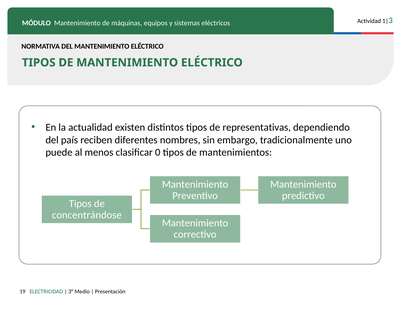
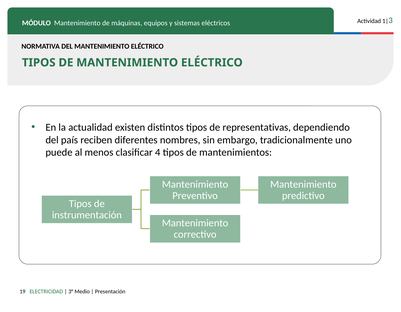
0: 0 -> 4
concentrándose: concentrándose -> instrumentación
